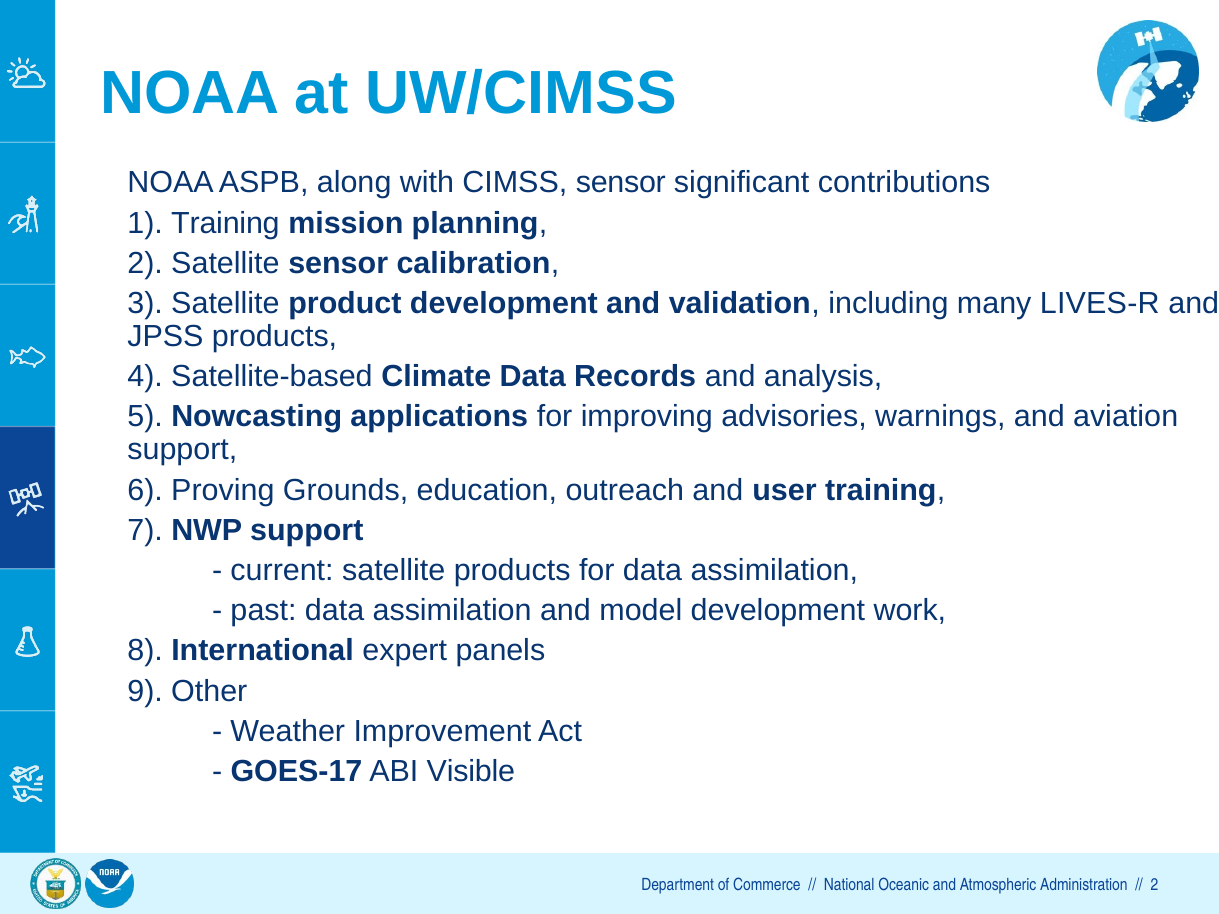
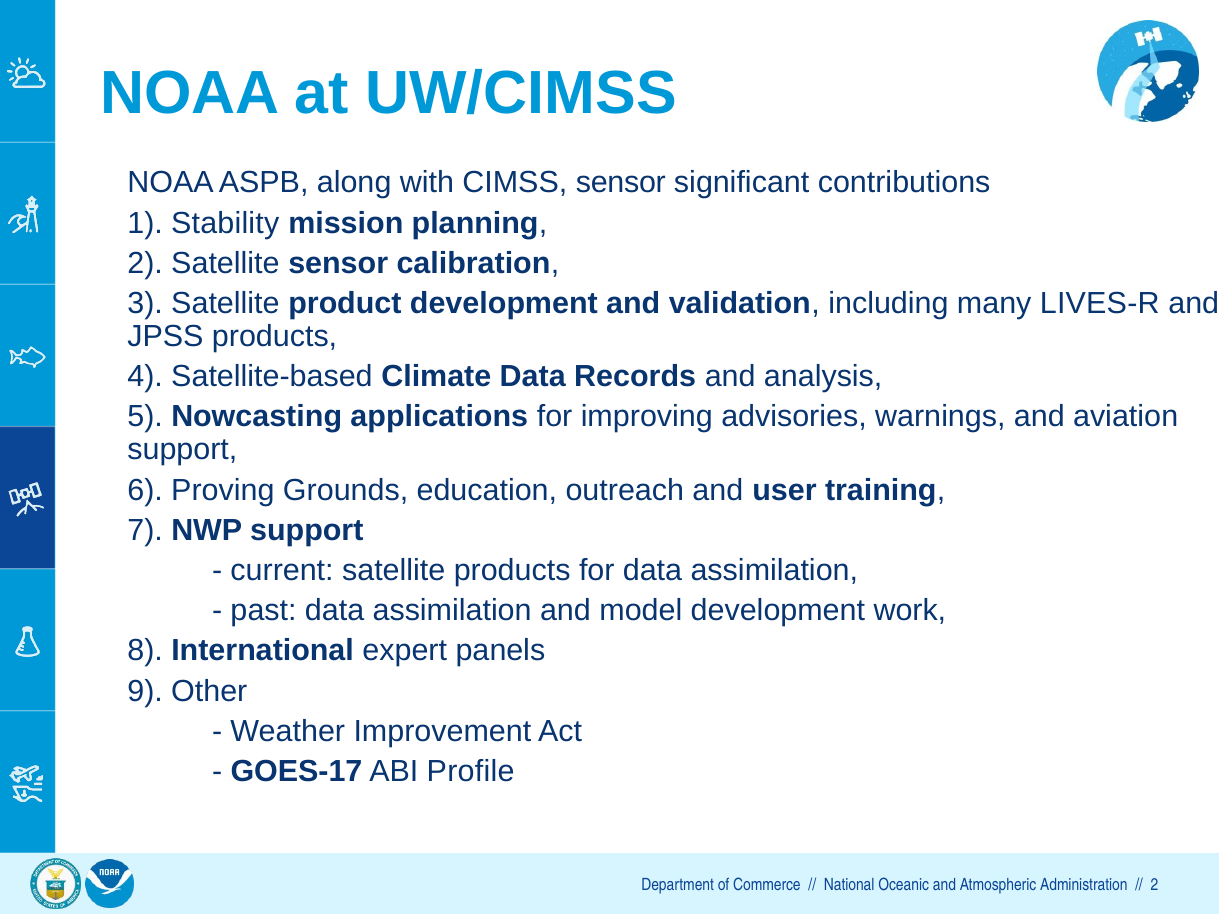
1 Training: Training -> Stability
Visible: Visible -> Profile
